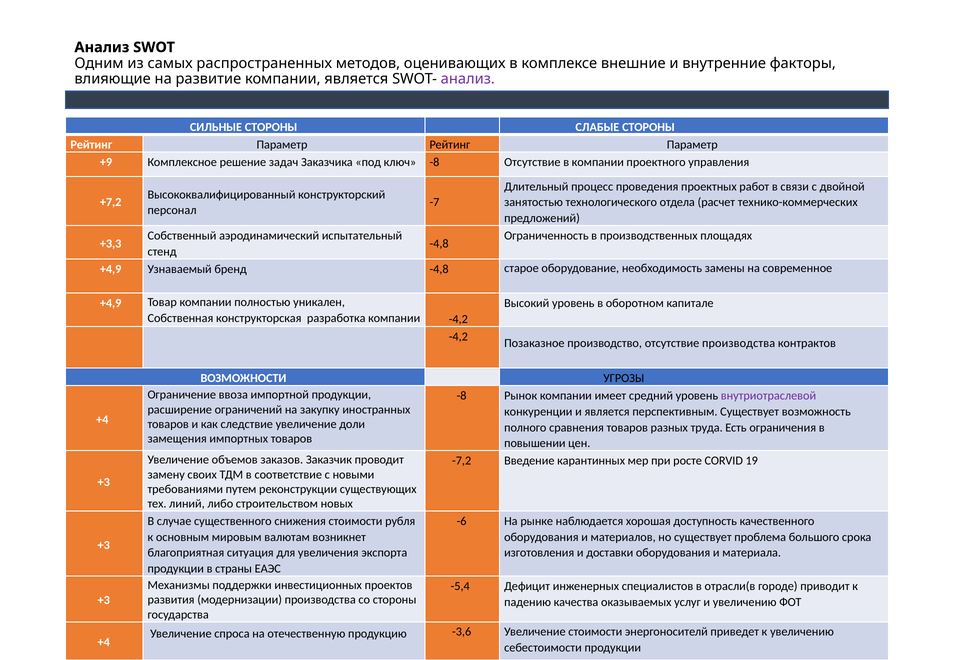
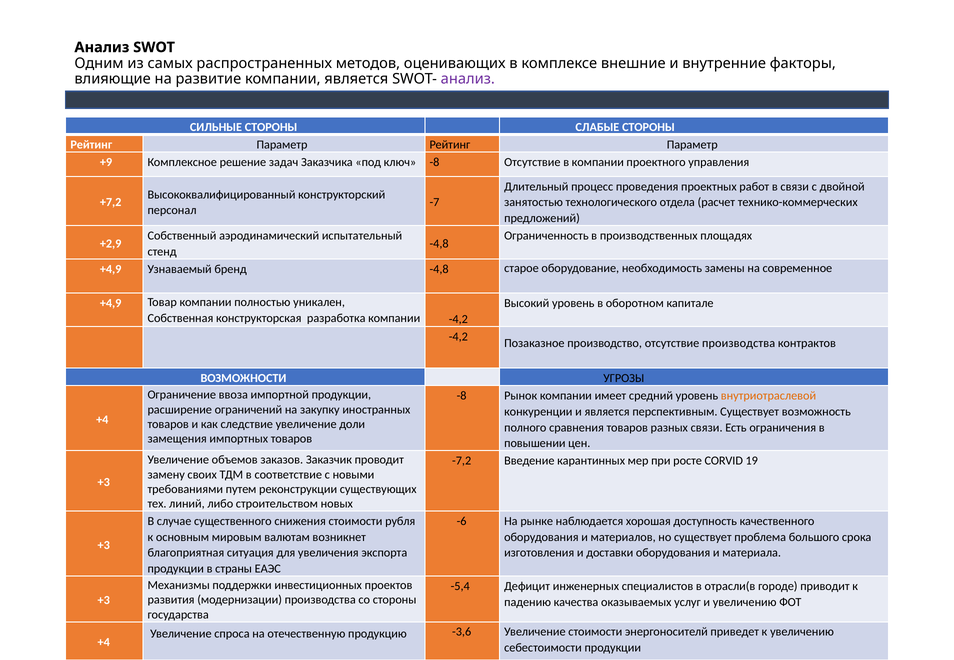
+3,3: +3,3 -> +2,9
внутриотраслевой colour: purple -> orange
разных труда: труда -> связи
